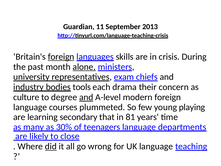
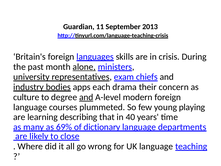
foreign at (61, 57) underline: present -> none
tools: tools -> apps
secondary: secondary -> describing
81: 81 -> 40
30%: 30% -> 69%
teenagers: teenagers -> dictionary
did underline: present -> none
